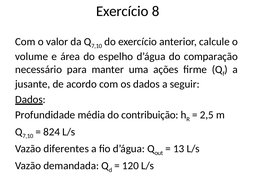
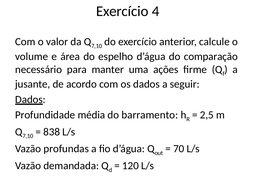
8: 8 -> 4
contribuição: contribuição -> barramento
824: 824 -> 838
diferentes: diferentes -> profundas
13: 13 -> 70
